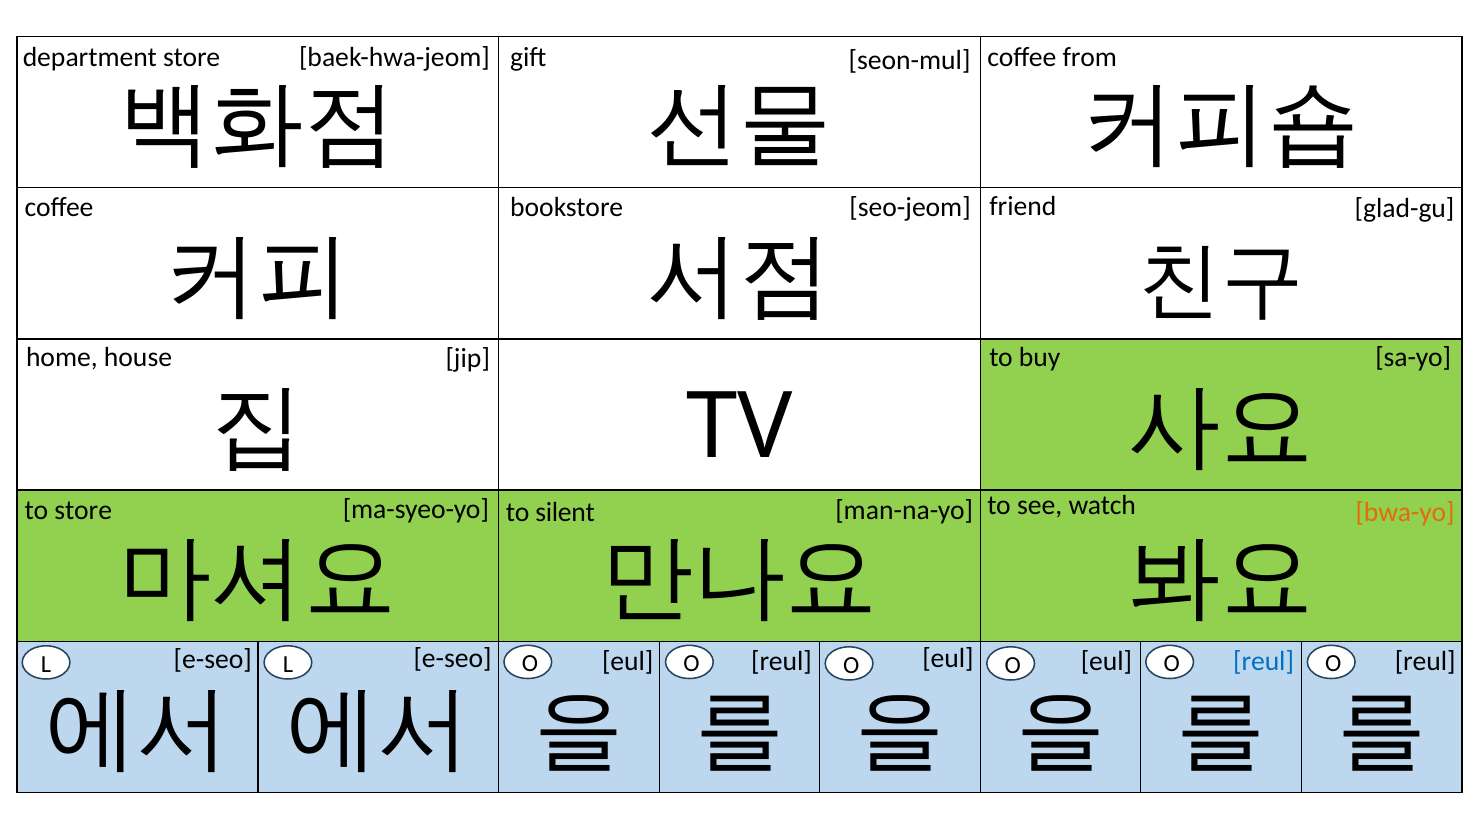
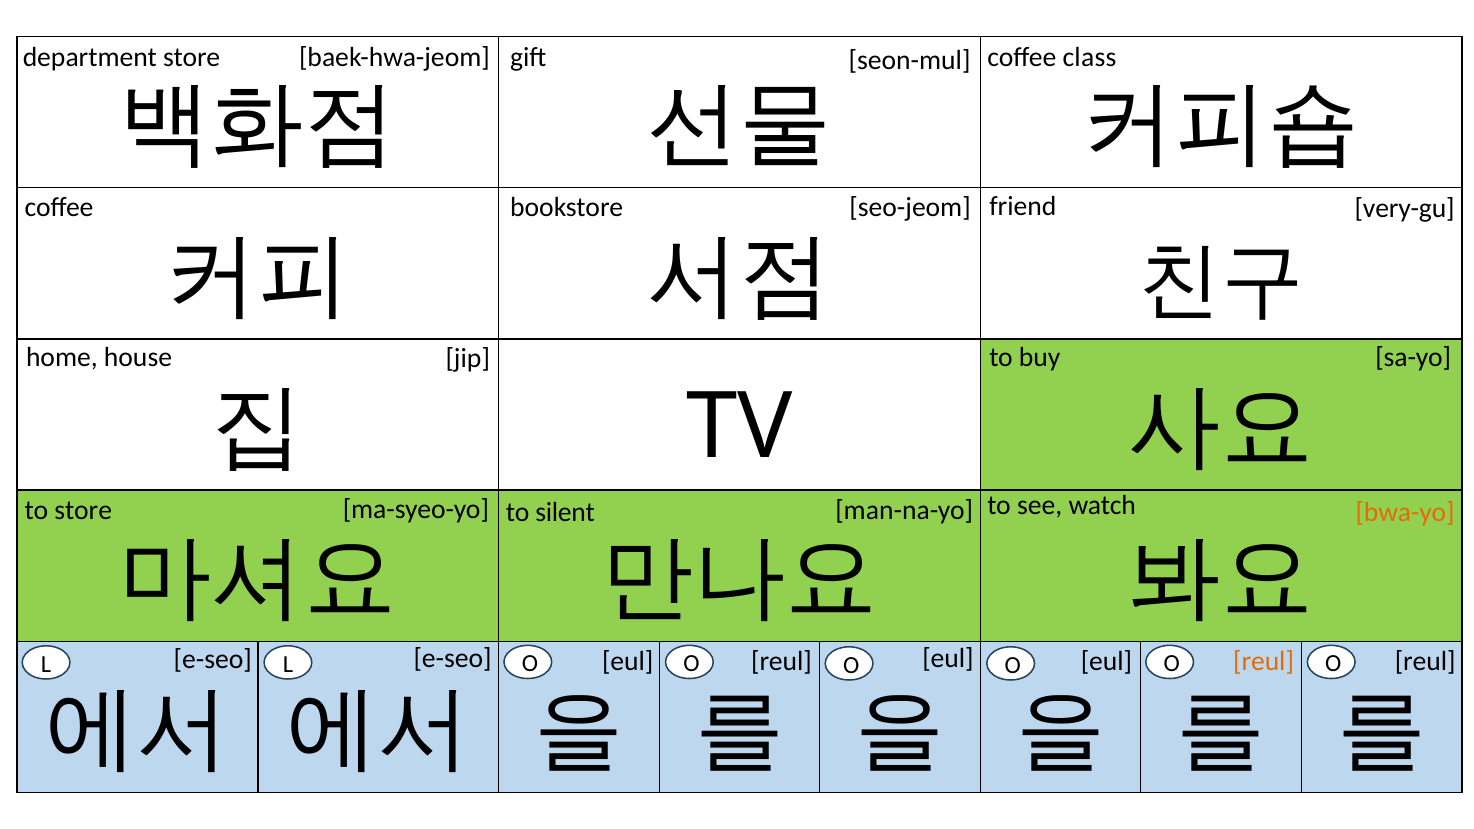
from: from -> class
glad-gu: glad-gu -> very-gu
reul at (1264, 661) colour: blue -> orange
